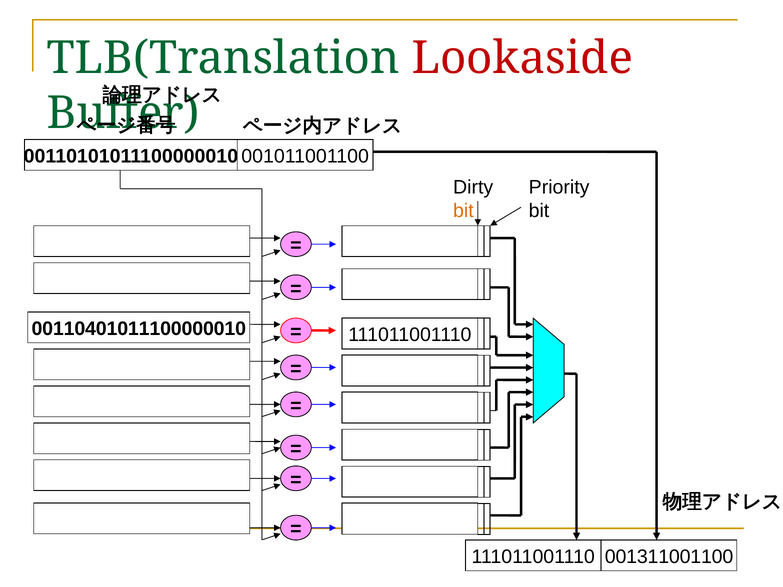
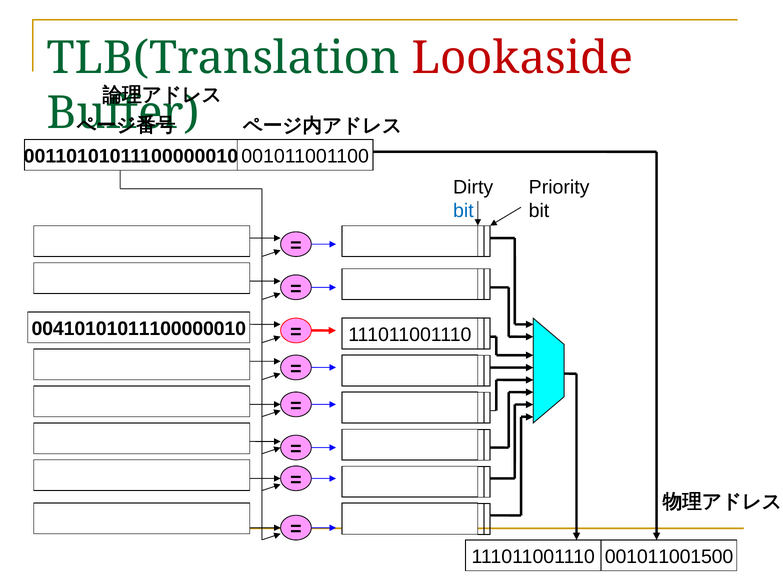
bit at (463, 211) colour: orange -> blue
00110401011100000010: 00110401011100000010 -> 00410101011100000010
001311001100: 001311001100 -> 001011001500
